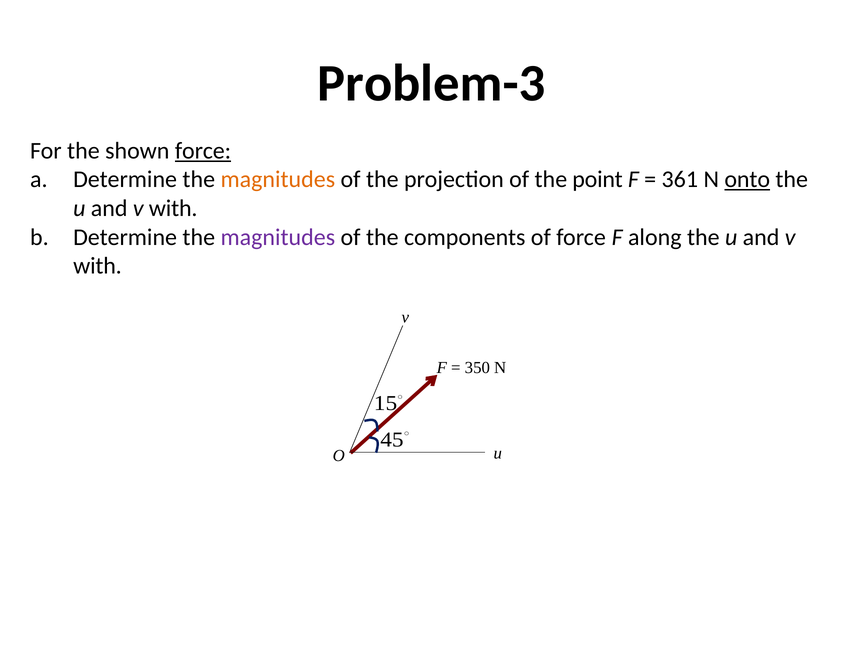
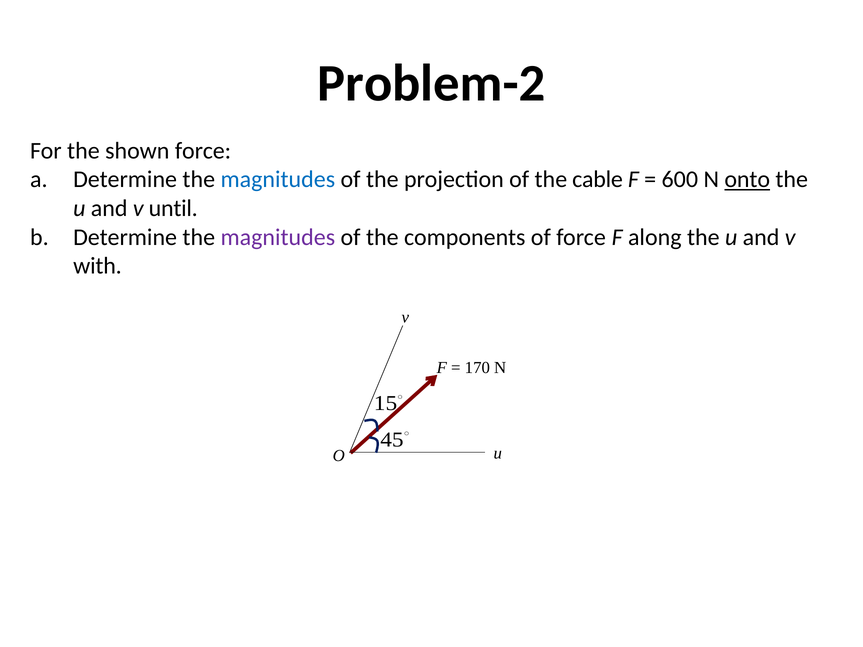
Problem-3: Problem-3 -> Problem-2
force at (203, 151) underline: present -> none
magnitudes at (278, 180) colour: orange -> blue
point: point -> cable
361: 361 -> 600
with at (173, 208): with -> until
350: 350 -> 170
